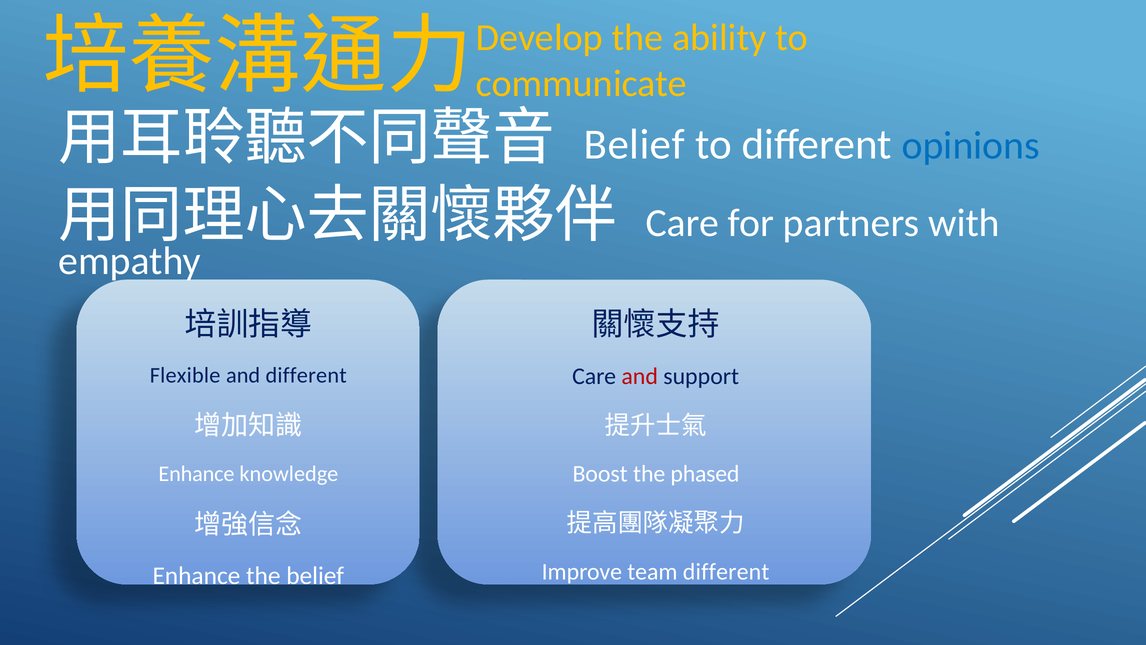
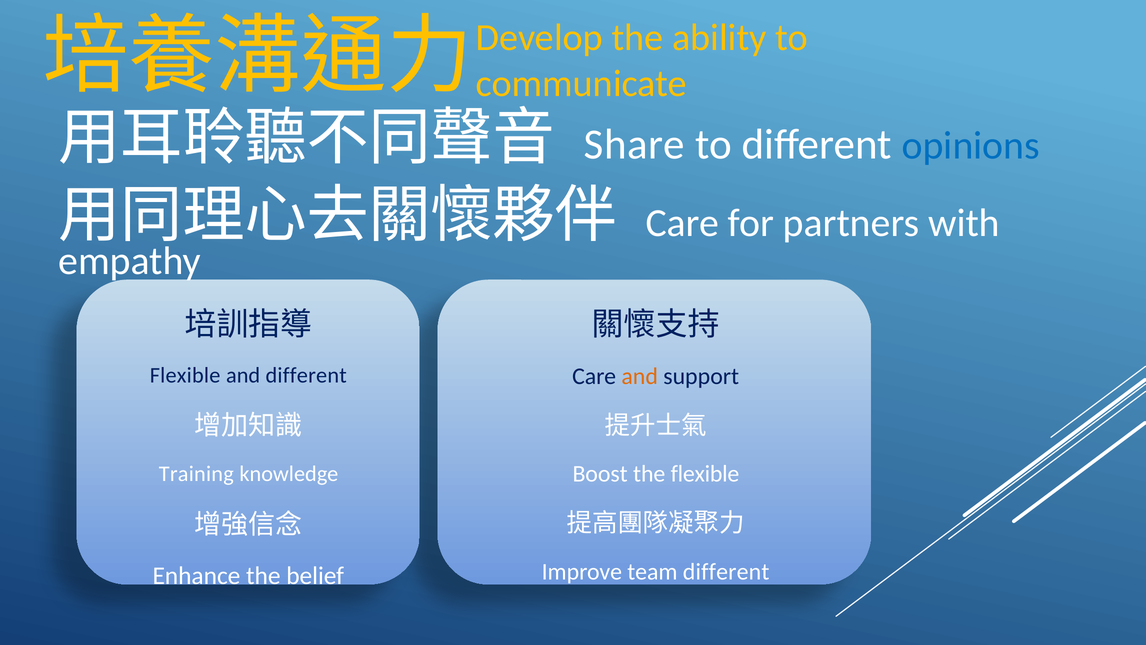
Belief at (634, 145): Belief -> Share
and at (640, 376) colour: red -> orange
the phased: phased -> flexible
Enhance at (196, 474): Enhance -> Training
